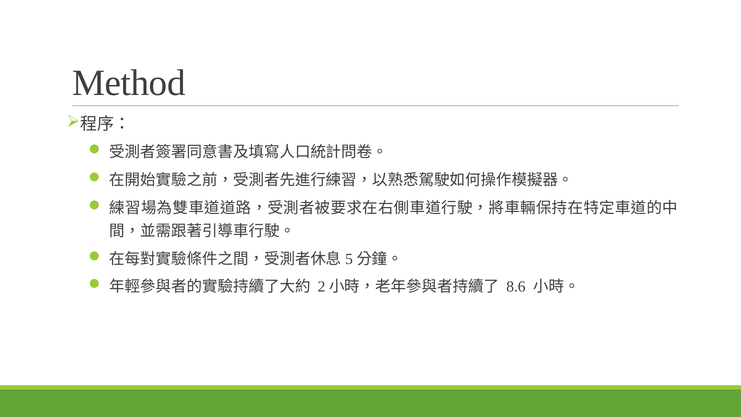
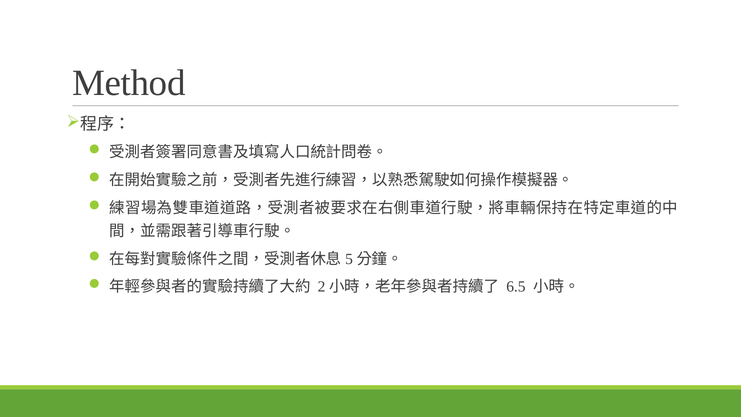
8.6: 8.6 -> 6.5
